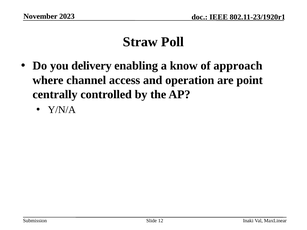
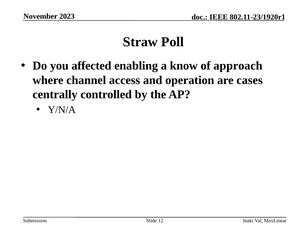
delivery: delivery -> affected
point: point -> cases
